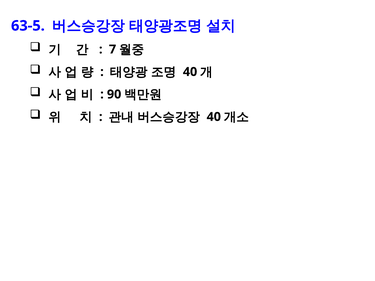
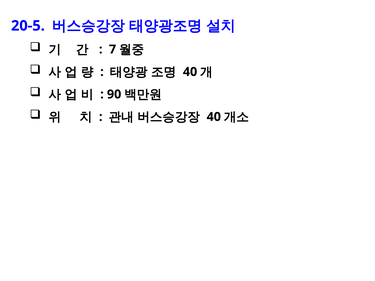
63-5: 63-5 -> 20-5
